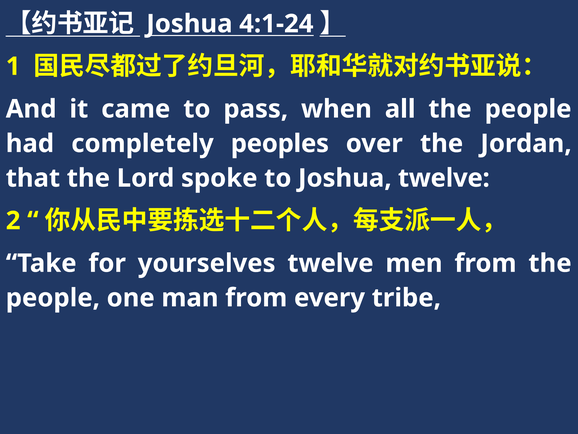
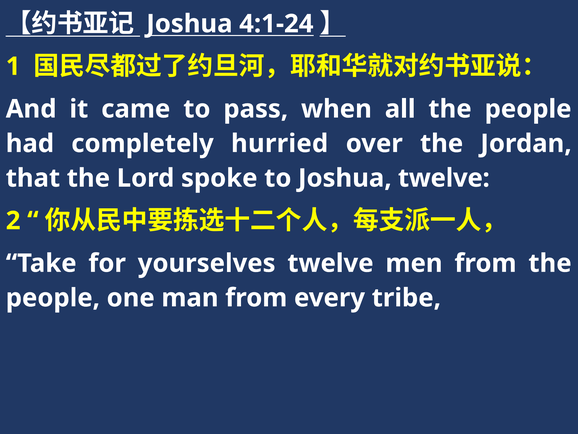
peoples: peoples -> hurried
